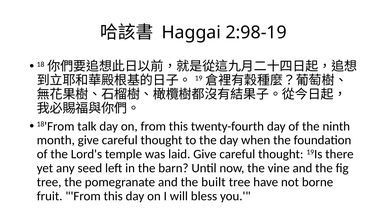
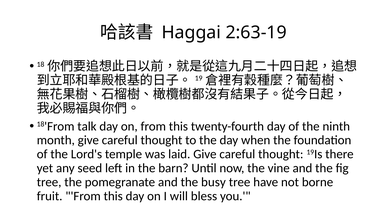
2:98-19: 2:98-19 -> 2:63-19
built: built -> busy
